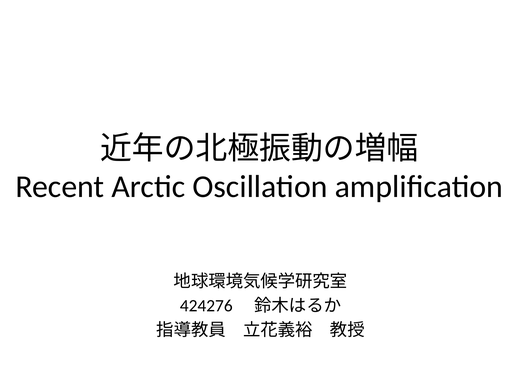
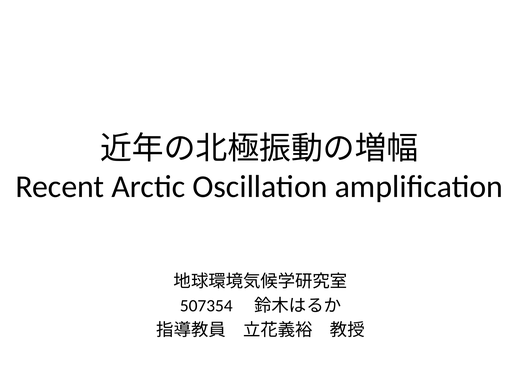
424276: 424276 -> 507354
